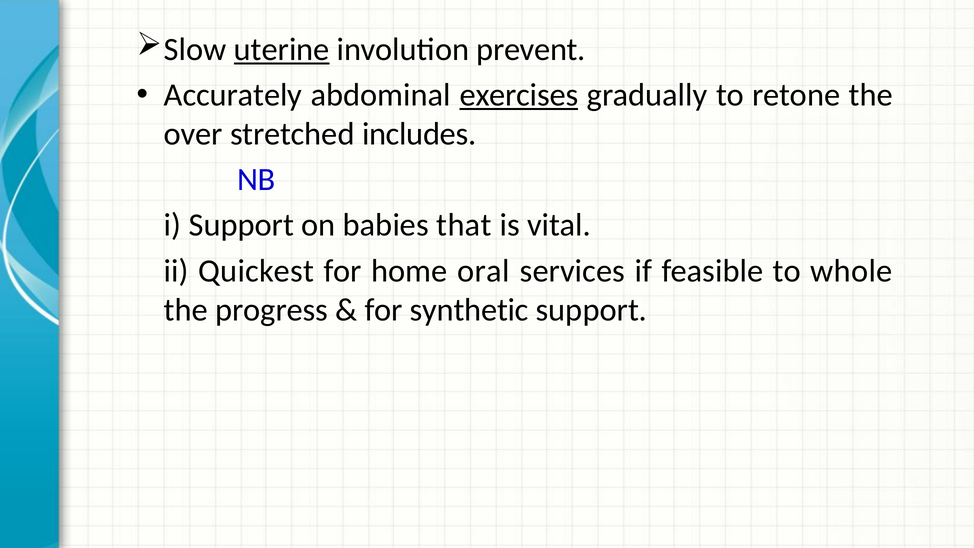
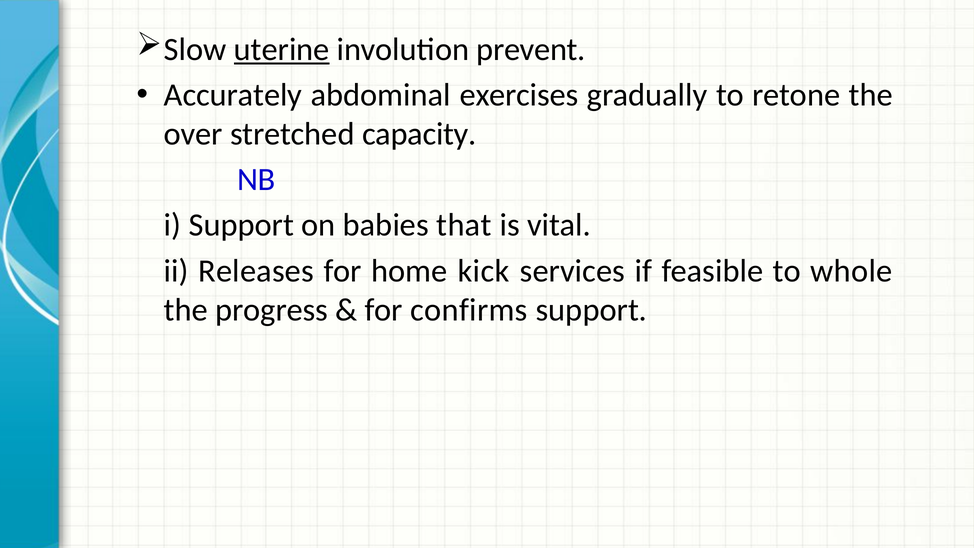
exercises underline: present -> none
includes: includes -> capacity
Quickest: Quickest -> Releases
oral: oral -> kick
synthetic: synthetic -> confirms
